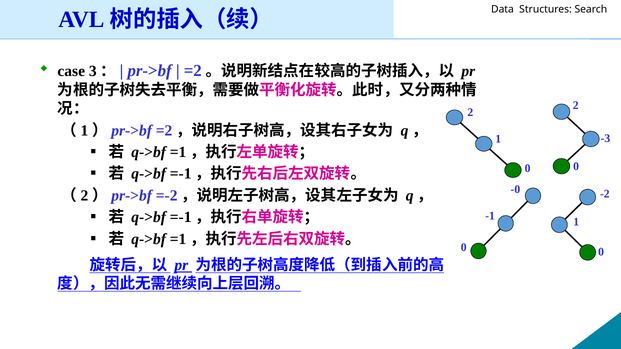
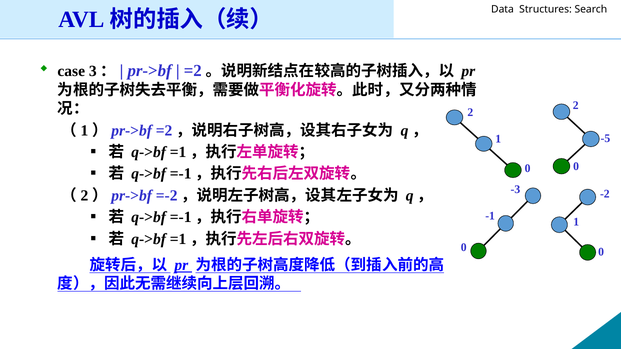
-3: -3 -> -5
-0: -0 -> -3
